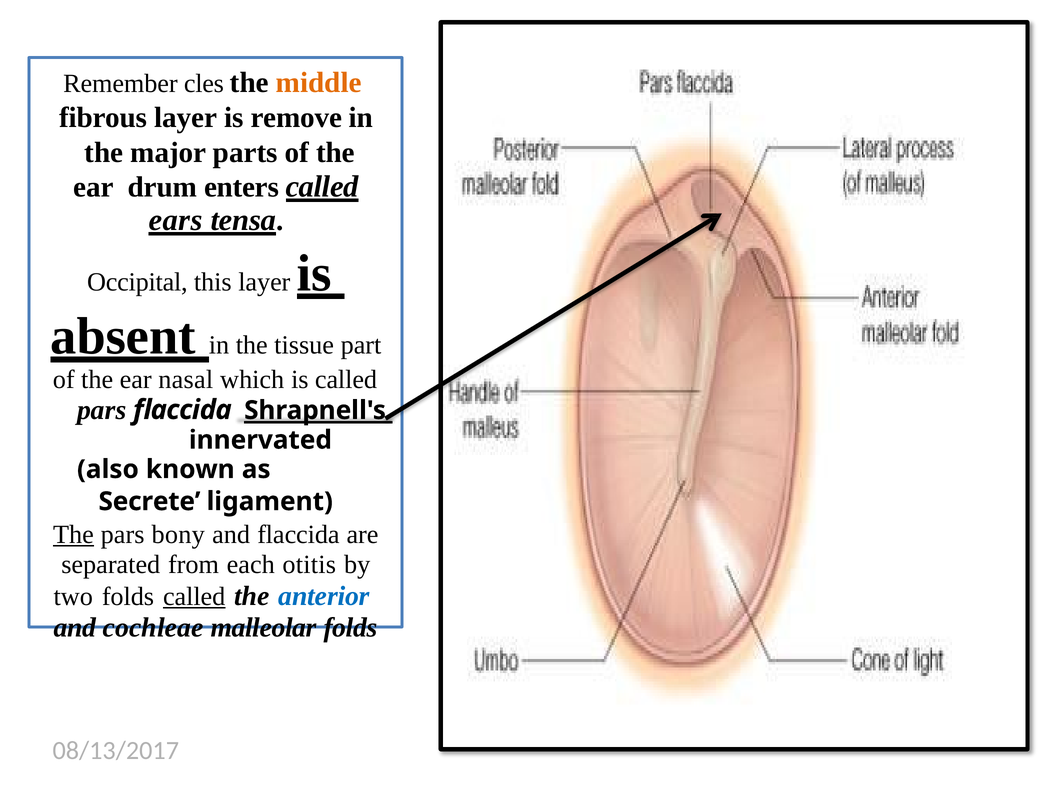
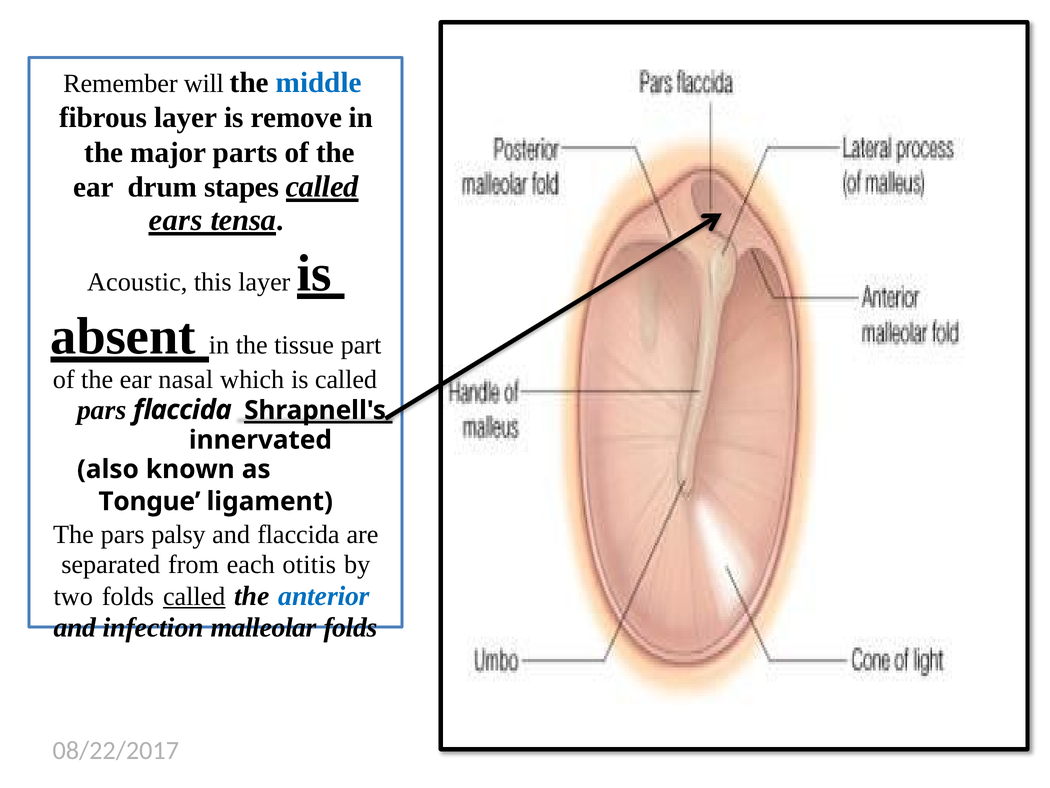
cles: cles -> will
middle colour: orange -> blue
enters: enters -> stapes
Occipital: Occipital -> Acoustic
Secrete: Secrete -> Tongue
The at (73, 534) underline: present -> none
bony: bony -> palsy
cochleae: cochleae -> infection
08/13/2017: 08/13/2017 -> 08/22/2017
